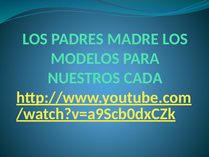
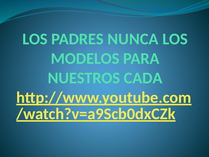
MADRE: MADRE -> NUNCA
